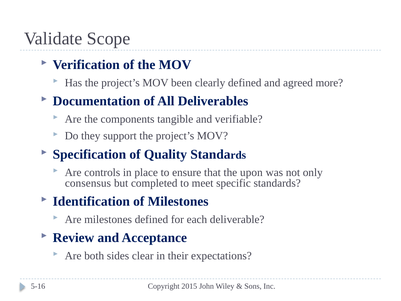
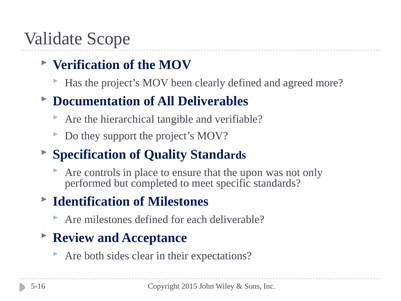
components: components -> hierarchical
consensus: consensus -> performed
